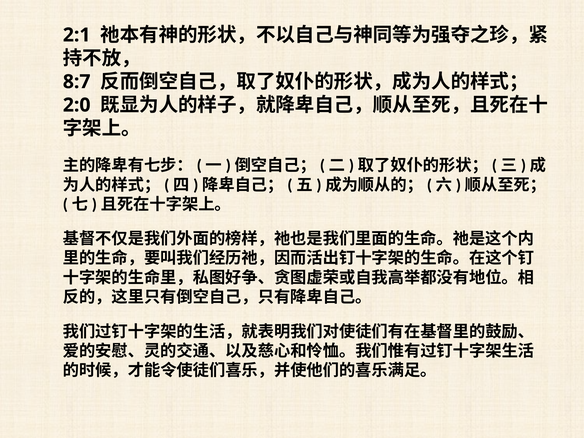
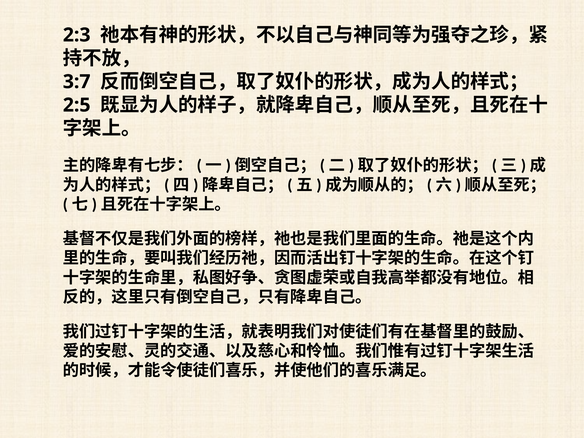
2:1: 2:1 -> 2:3
8:7: 8:7 -> 3:7
2:0: 2:0 -> 2:5
